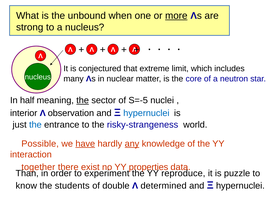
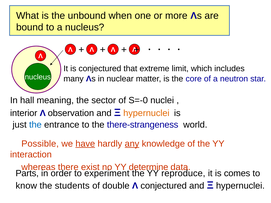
more underline: present -> none
strong: strong -> bound
half: half -> hall
the at (83, 100) underline: present -> none
S=-5: S=-5 -> S=-0
hypernuclei at (146, 113) colour: blue -> orange
risky-strangeness: risky-strangeness -> there-strangeness
together: together -> whereas
properties: properties -> determine
Than: Than -> Parts
puzzle: puzzle -> comes
Λ determined: determined -> conjectured
